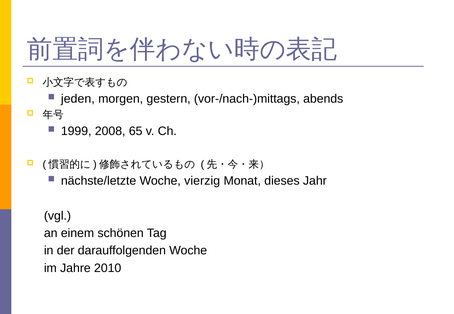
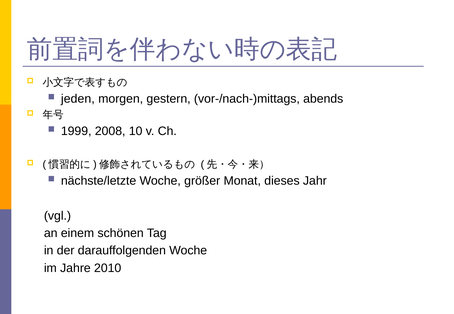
65: 65 -> 10
vierzig: vierzig -> größer
